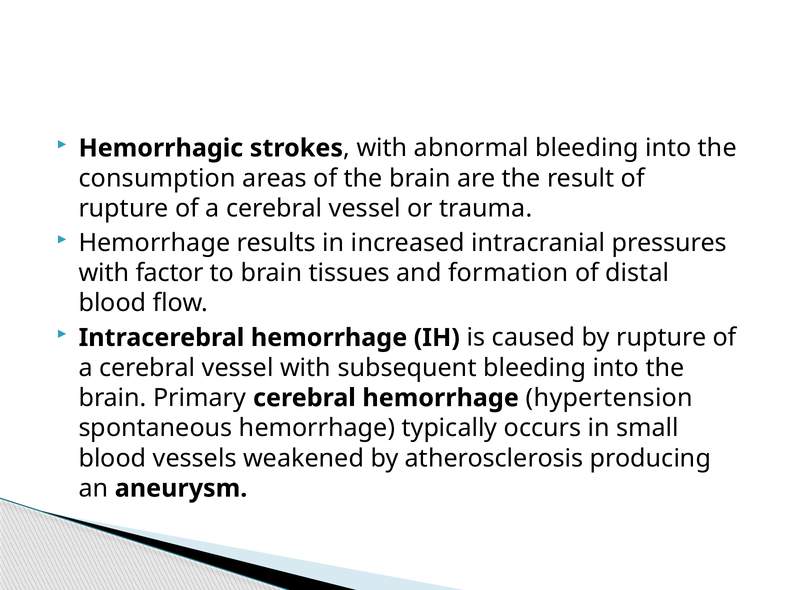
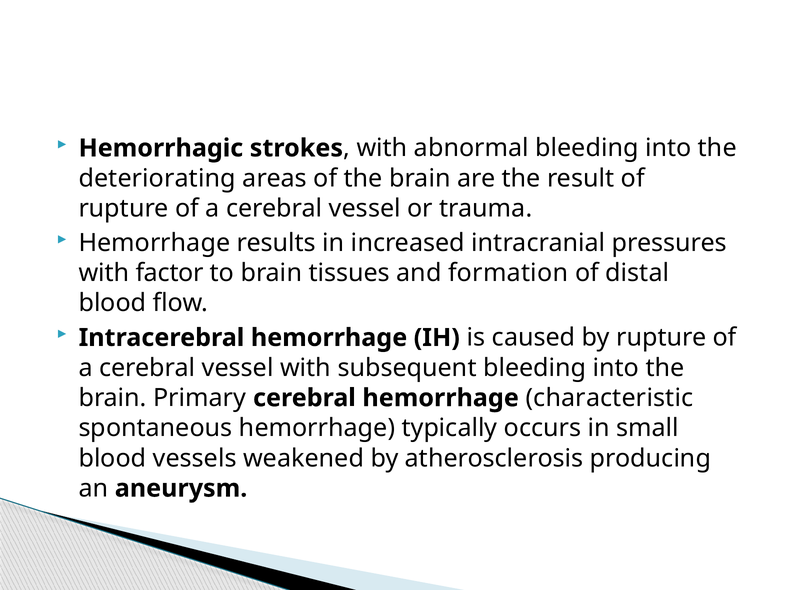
consumption: consumption -> deteriorating
hypertension: hypertension -> characteristic
